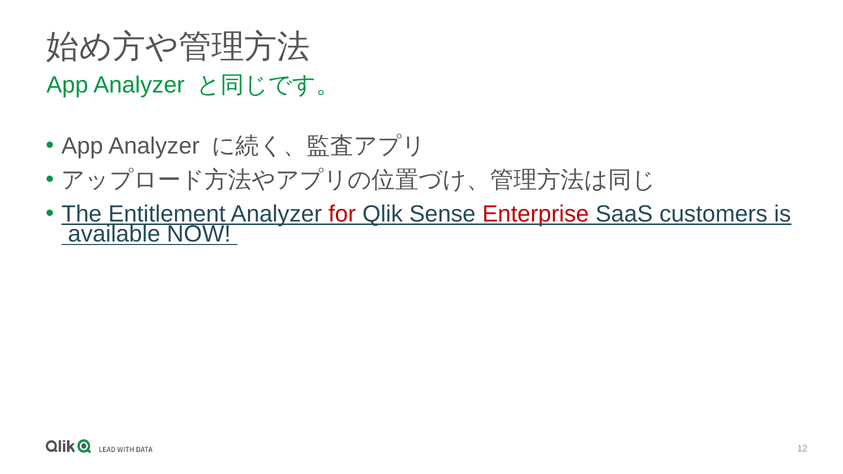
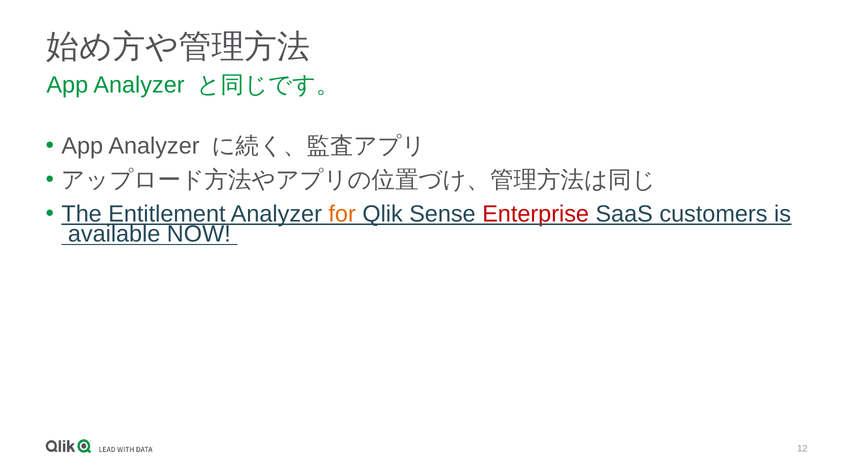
for colour: red -> orange
